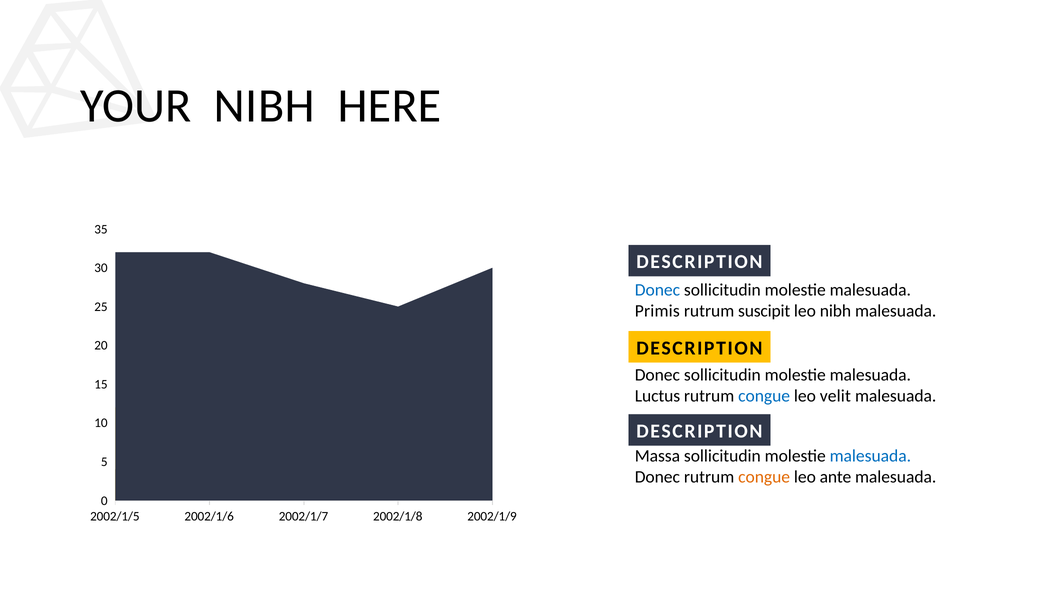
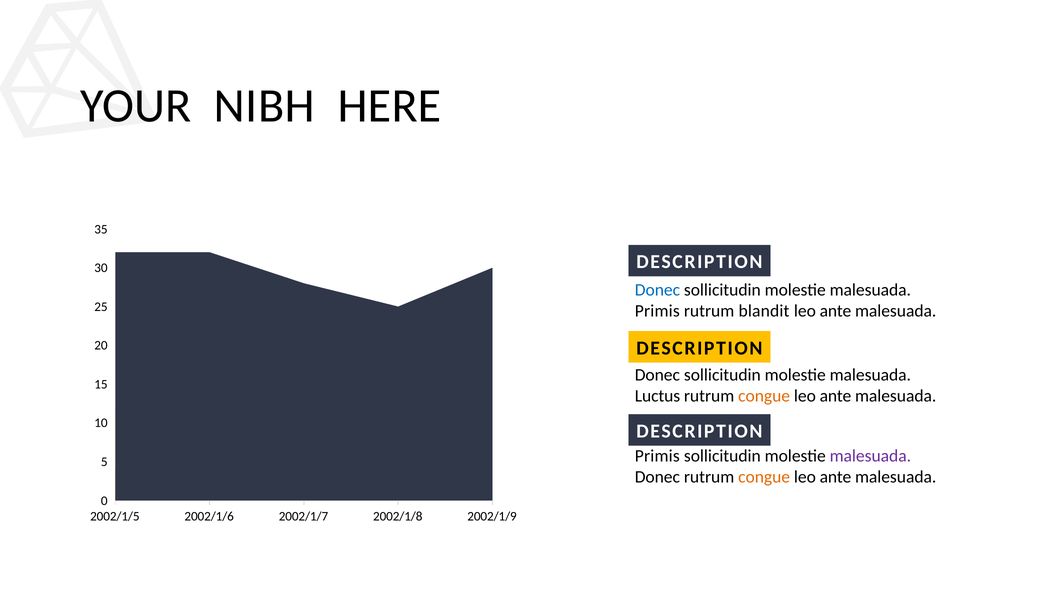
suscipit: suscipit -> blandit
nibh at (835, 311): nibh -> ante
congue at (764, 396) colour: blue -> orange
velit at (835, 396): velit -> ante
Massa at (657, 456): Massa -> Primis
malesuada at (870, 456) colour: blue -> purple
